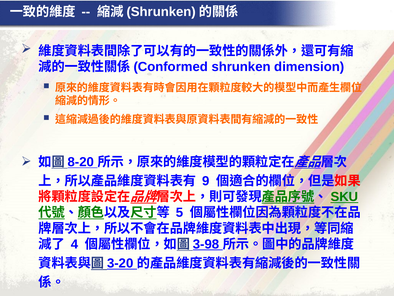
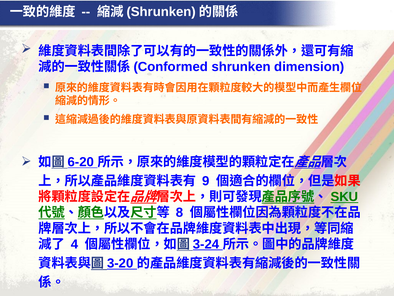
8-20: 8-20 -> 6-20
5: 5 -> 8
3-98: 3-98 -> 3-24
